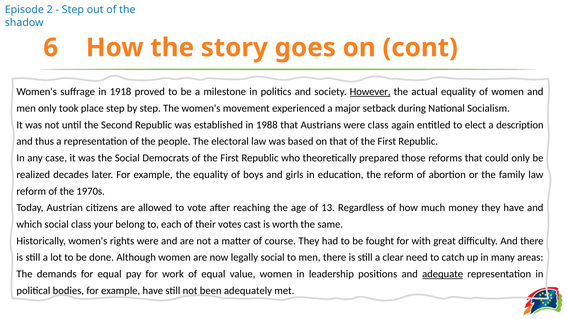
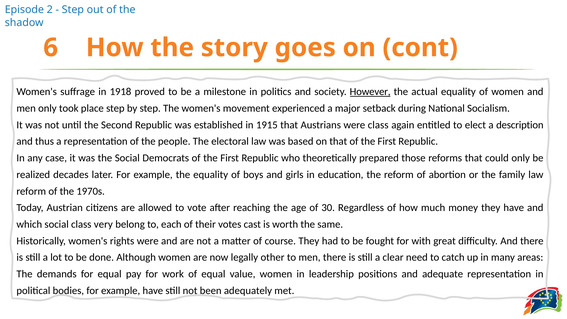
1988: 1988 -> 1915
13: 13 -> 30
your: your -> very
legally social: social -> other
adequate underline: present -> none
